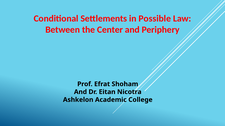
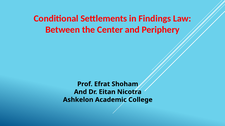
Possible: Possible -> Findings
